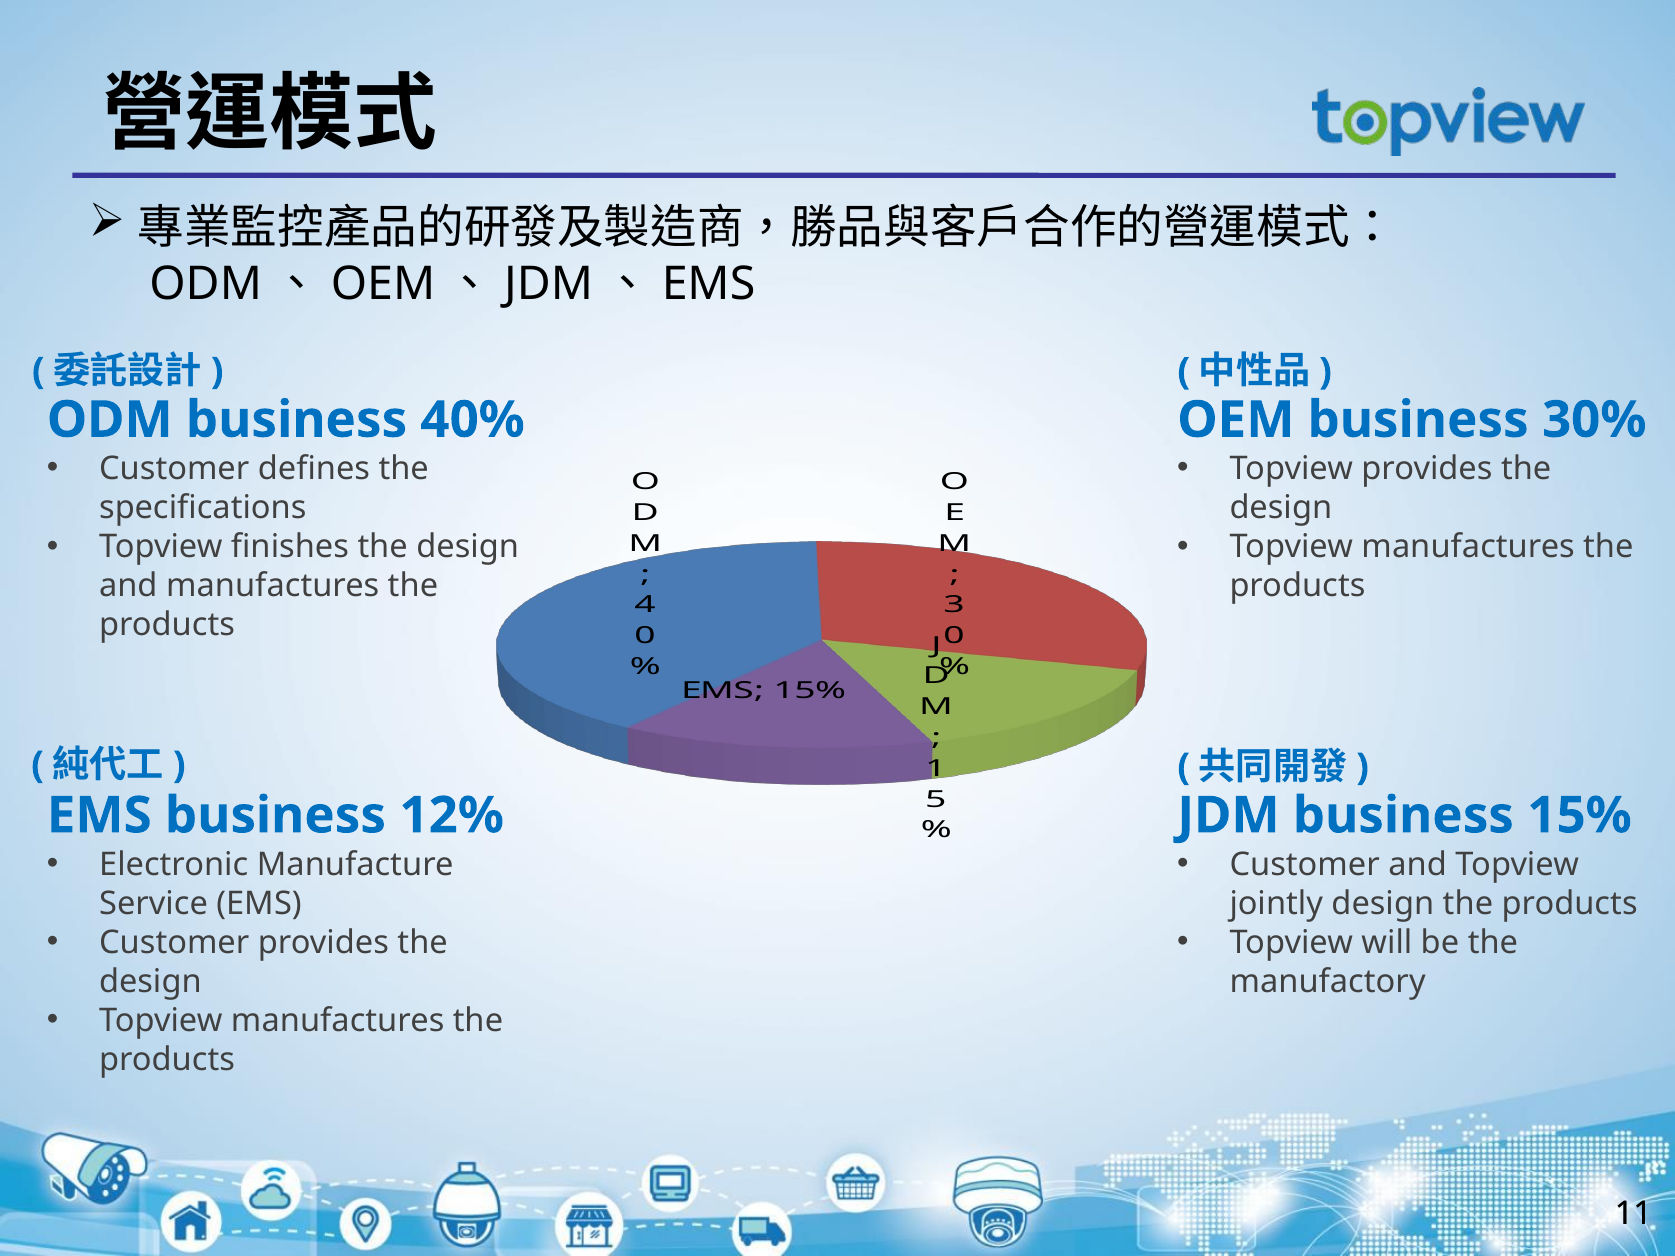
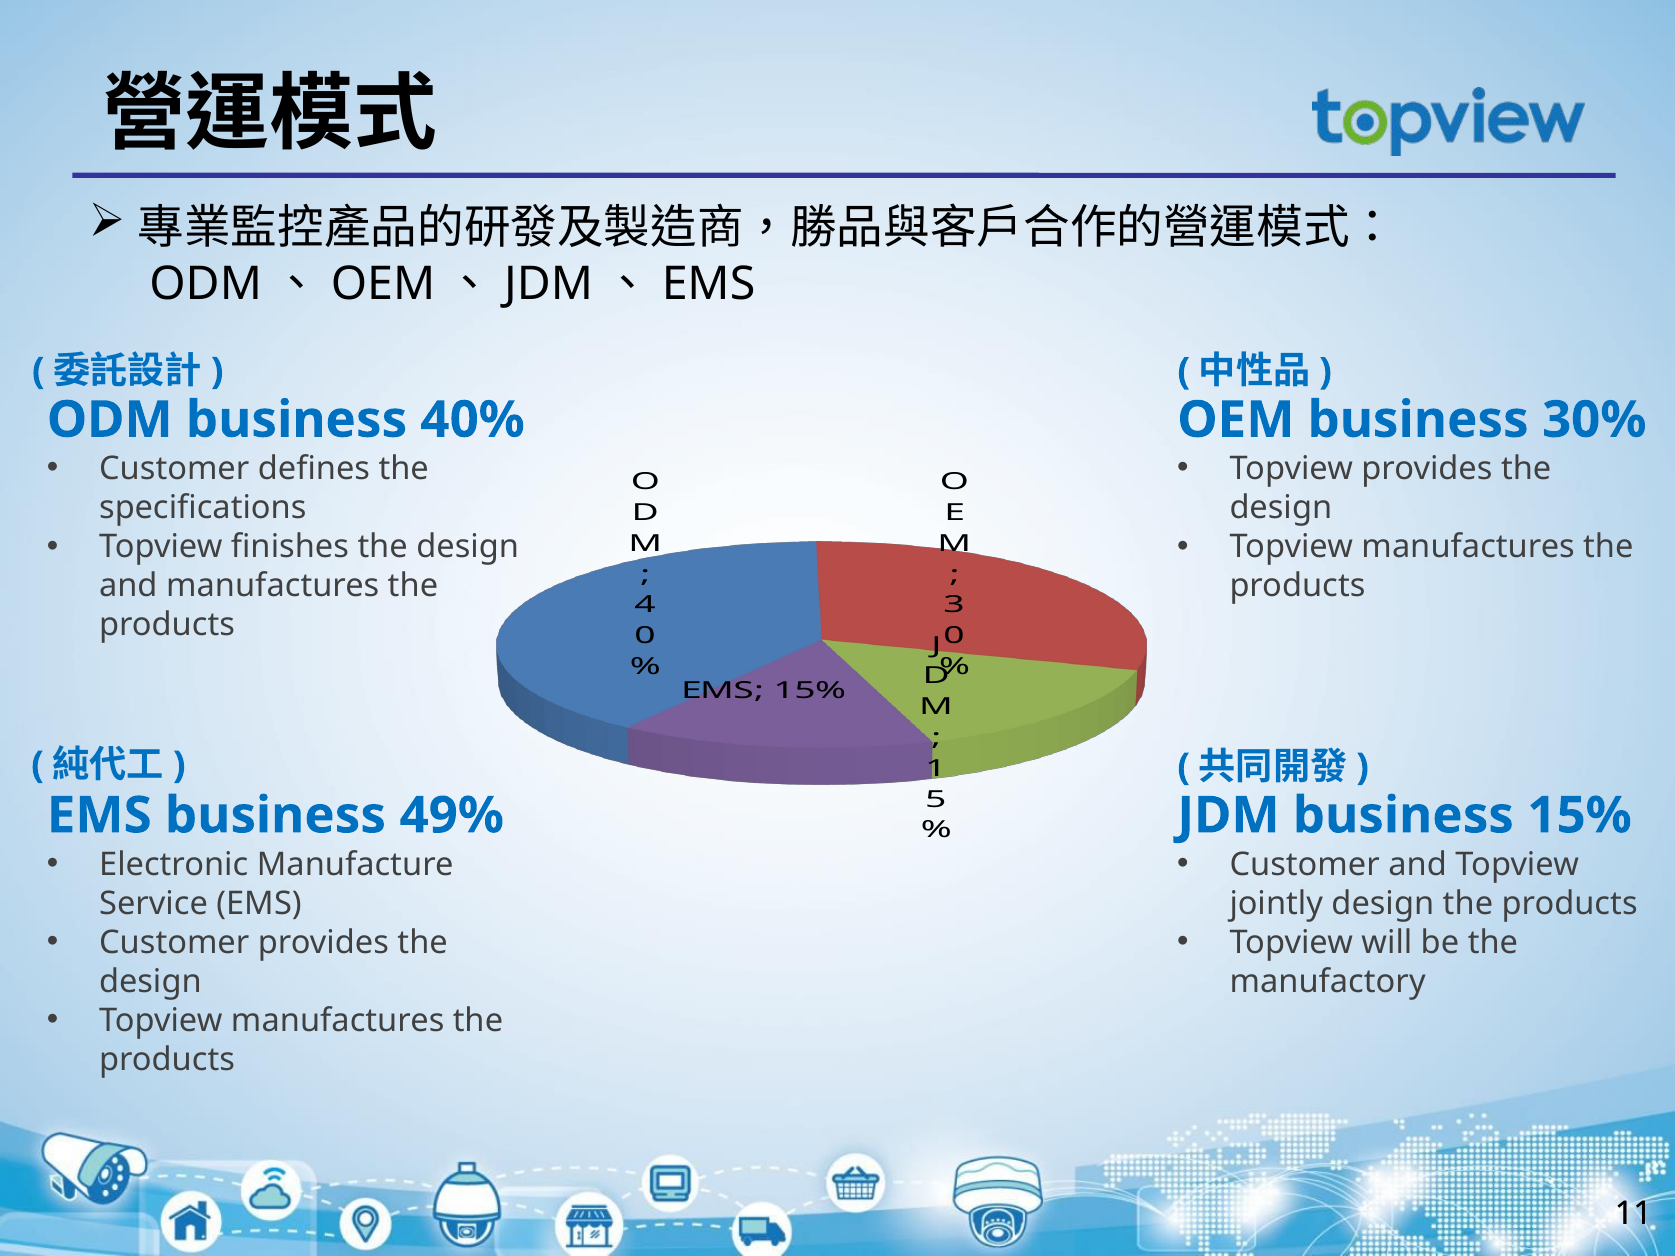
12%: 12% -> 49%
